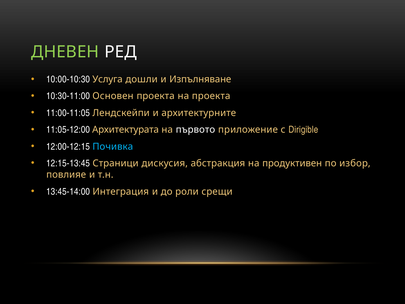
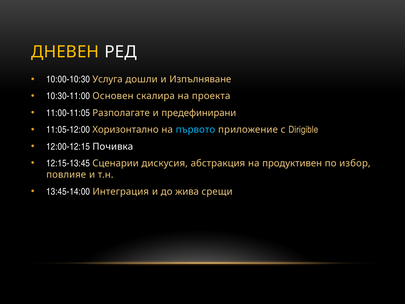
ДНЕВЕН colour: light green -> yellow
Основен проекта: проекта -> скалира
Лендскейпи: Лендскейпи -> Разполагате
архитектурните: архитектурните -> предефинирани
Архитектурата: Архитектурата -> Хоризонтално
първото colour: white -> light blue
Почивка colour: light blue -> white
Страници: Страници -> Сценарии
роли: роли -> жива
